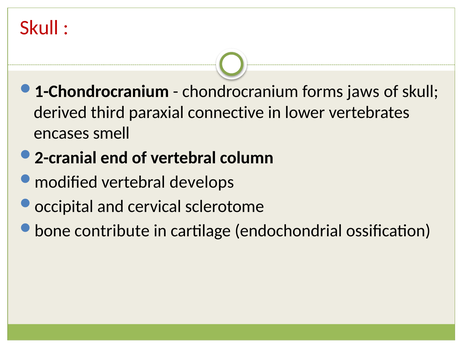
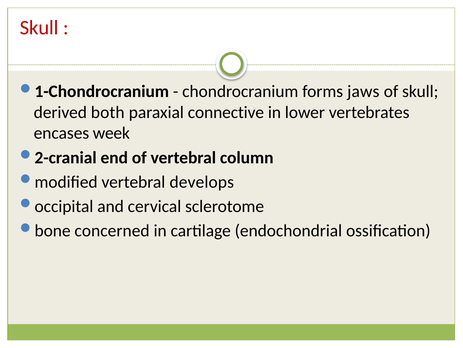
third: third -> both
smell: smell -> week
contribute: contribute -> concerned
